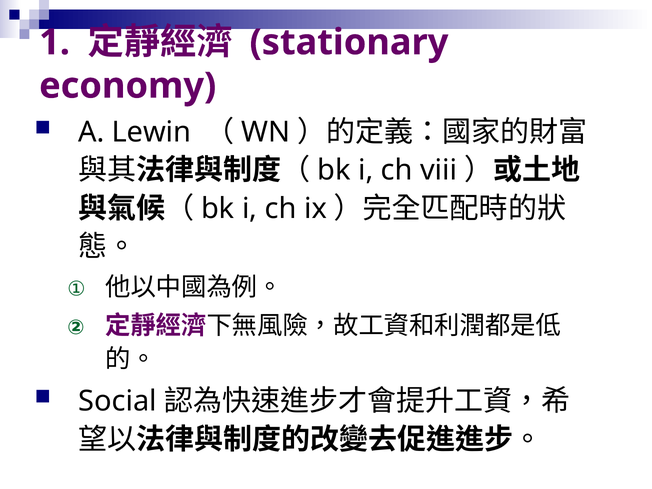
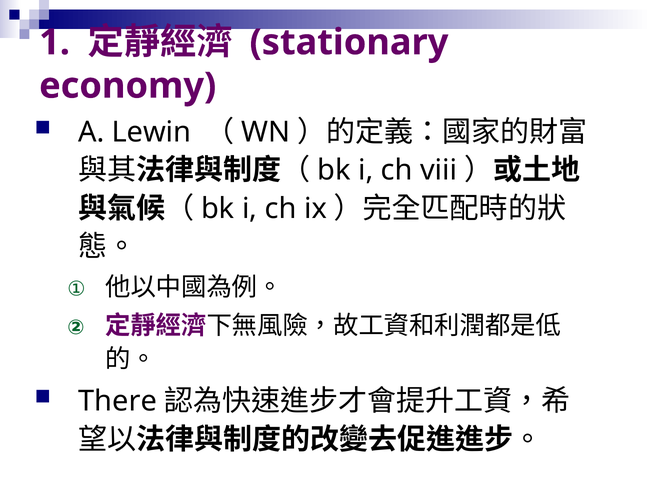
Social: Social -> There
